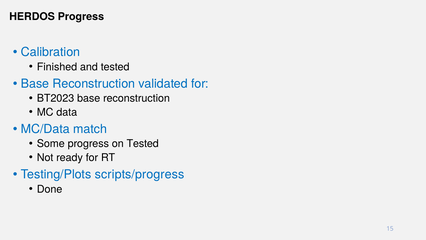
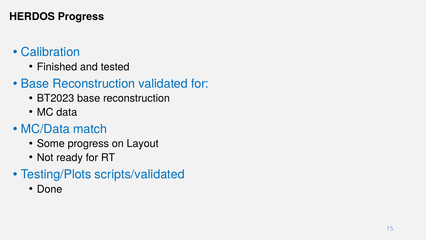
on Tested: Tested -> Layout
scripts/progress: scripts/progress -> scripts/validated
